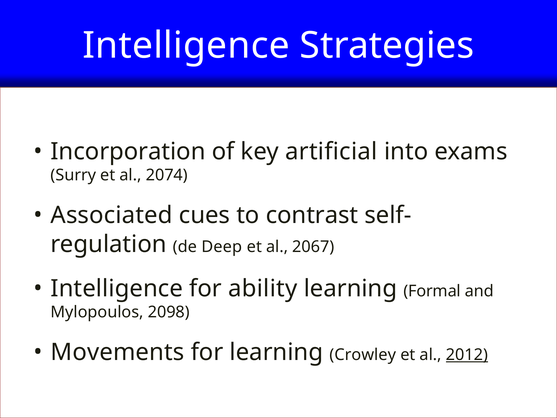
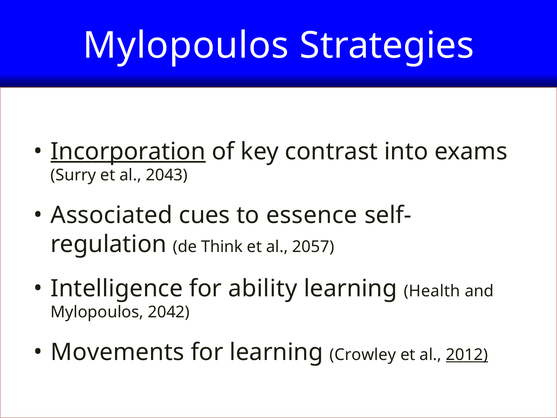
Intelligence at (186, 46): Intelligence -> Mylopoulos
Incorporation underline: none -> present
artificial: artificial -> contrast
2074: 2074 -> 2043
contrast: contrast -> essence
Deep: Deep -> Think
2067: 2067 -> 2057
Formal: Formal -> Health
2098: 2098 -> 2042
